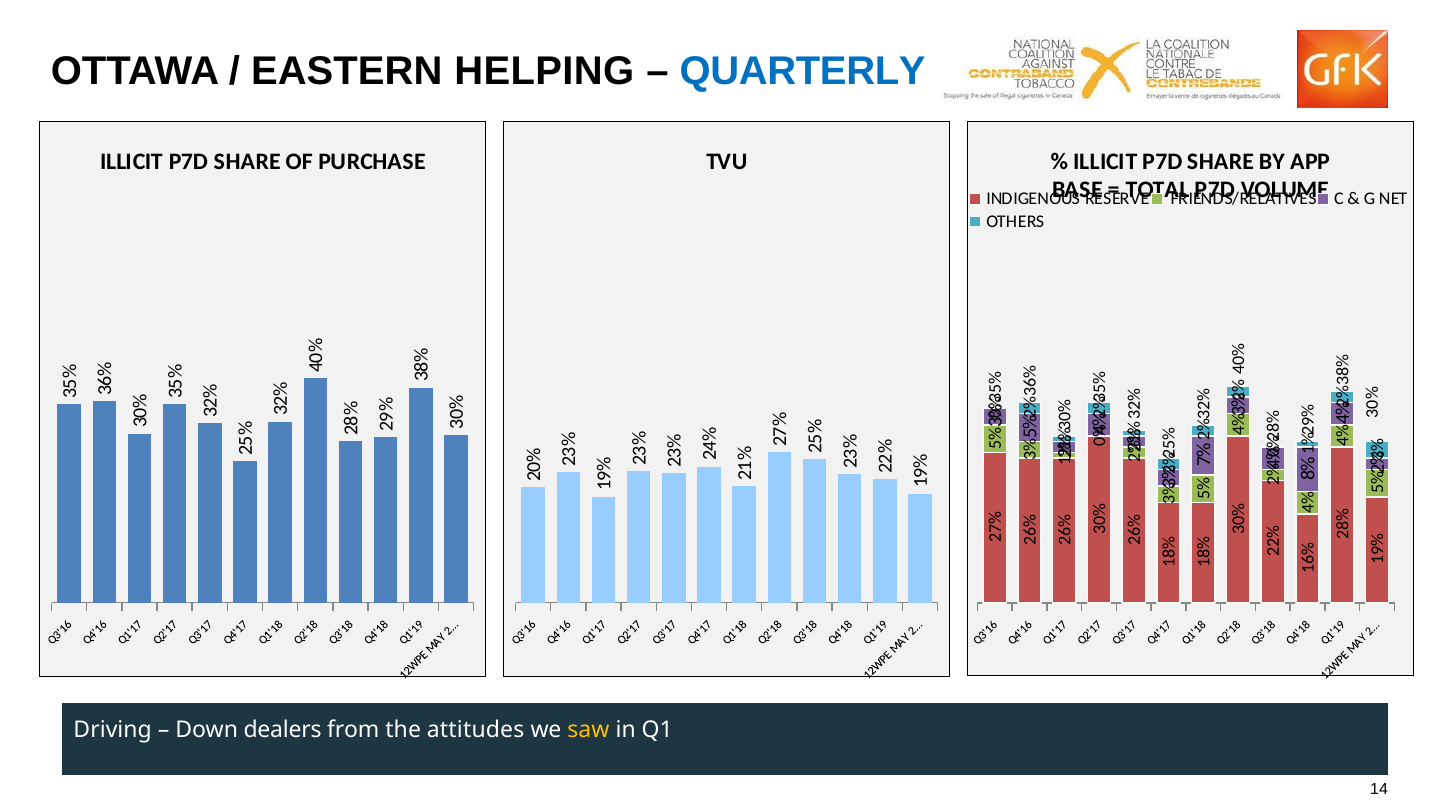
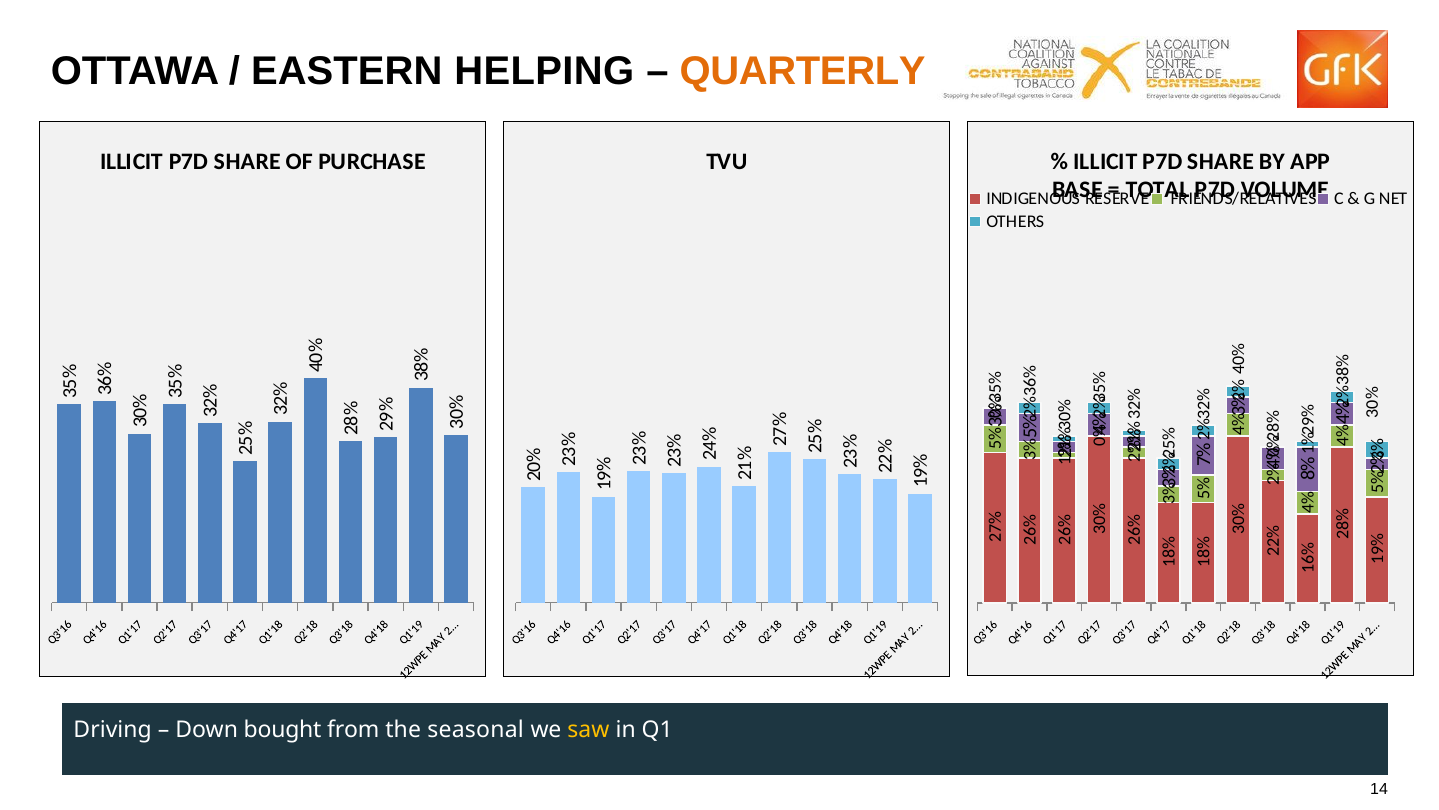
QUARTERLY colour: blue -> orange
dealers: dealers -> bought
attitudes: attitudes -> seasonal
